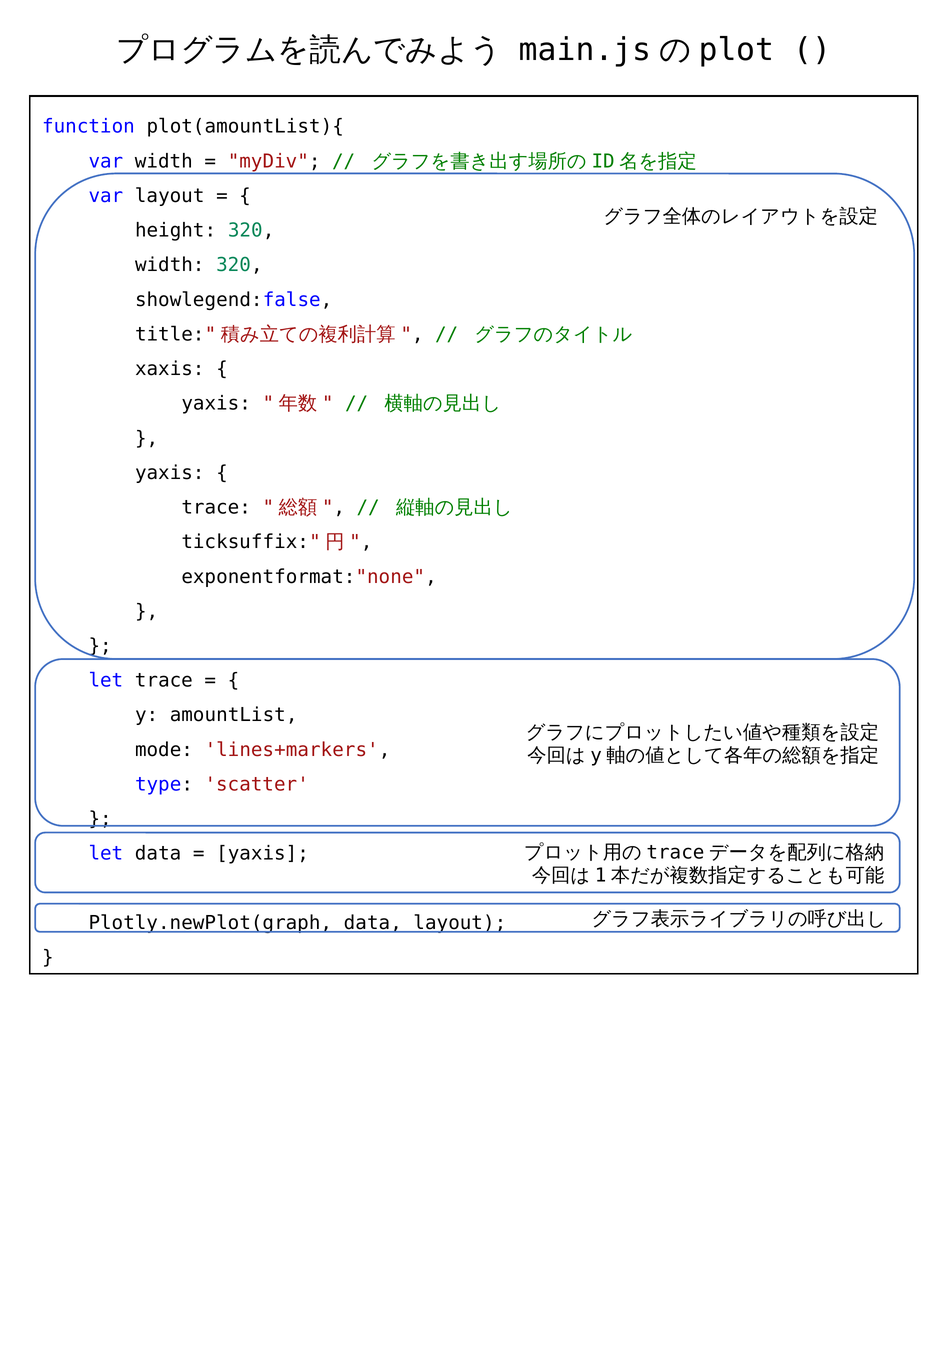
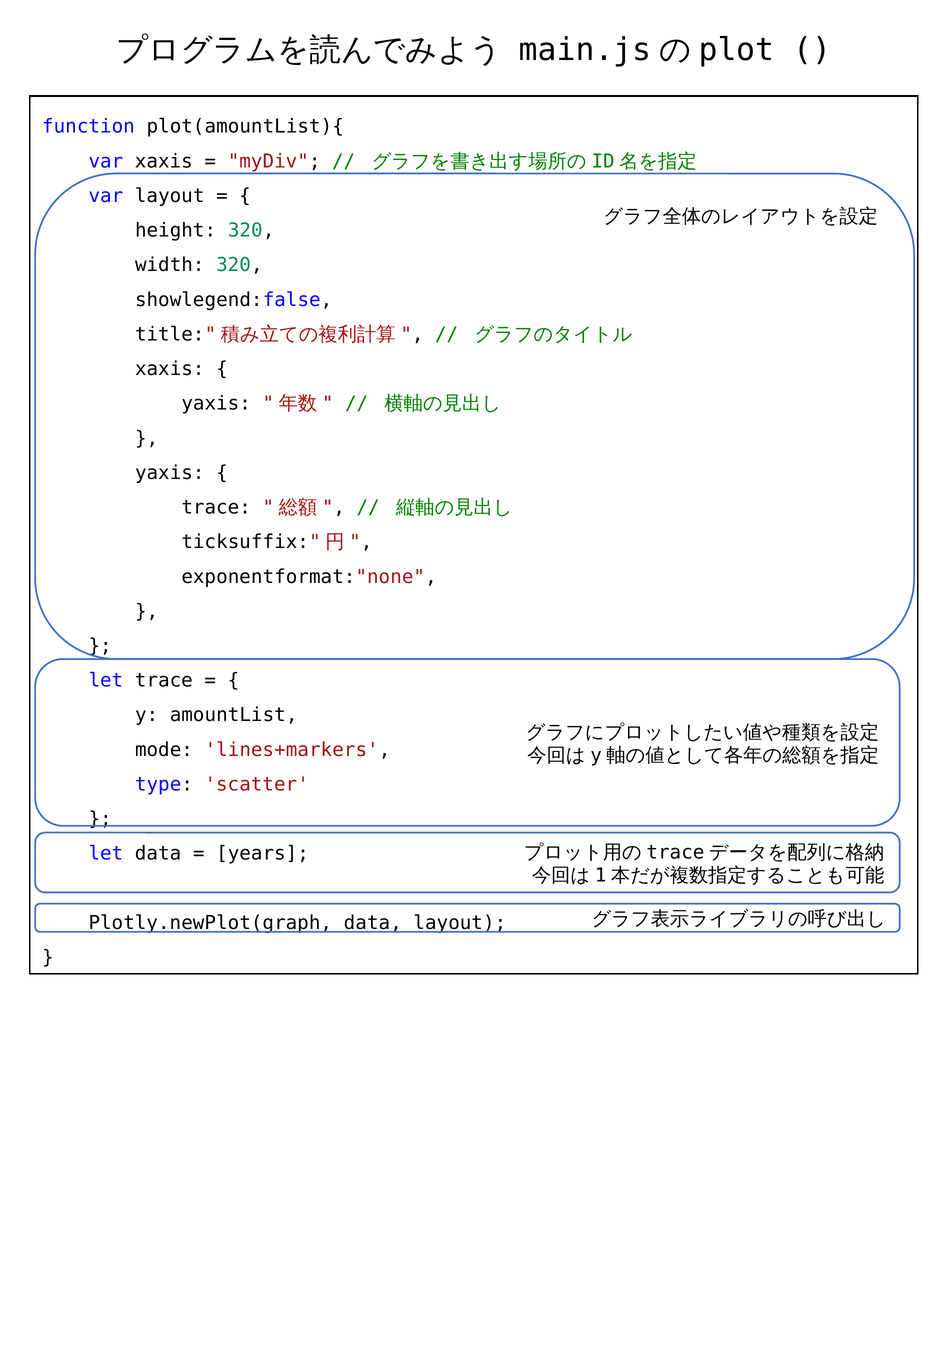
var width: width -> xaxis
yaxis at (263, 854): yaxis -> years
